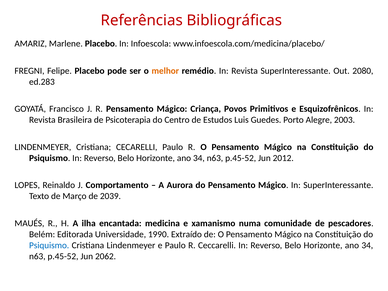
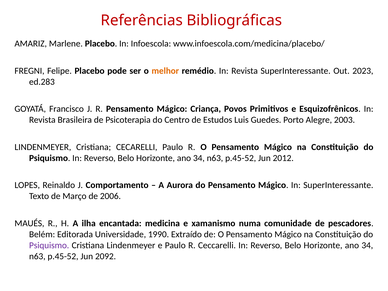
2080: 2080 -> 2023
2039: 2039 -> 2006
Psiquismo at (49, 245) colour: blue -> purple
2062: 2062 -> 2092
